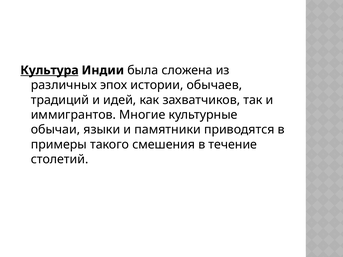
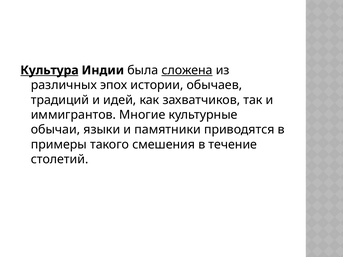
сложена underline: none -> present
